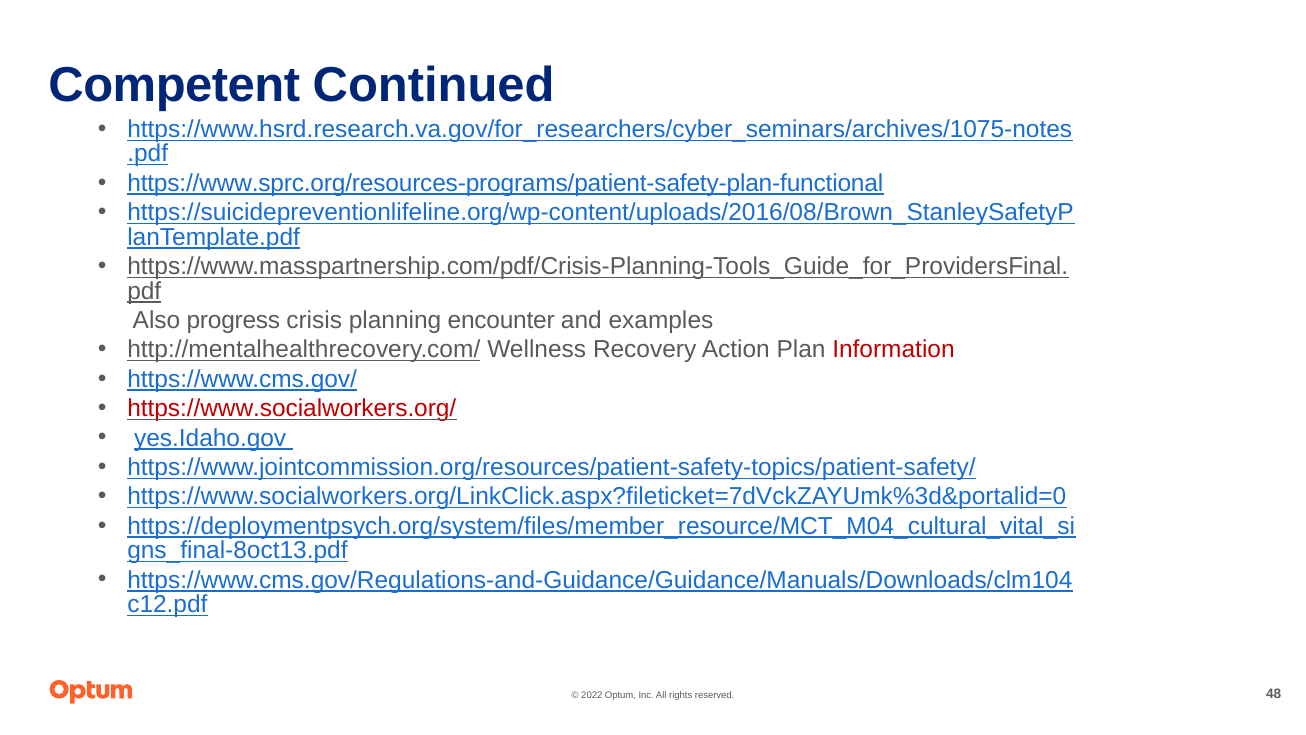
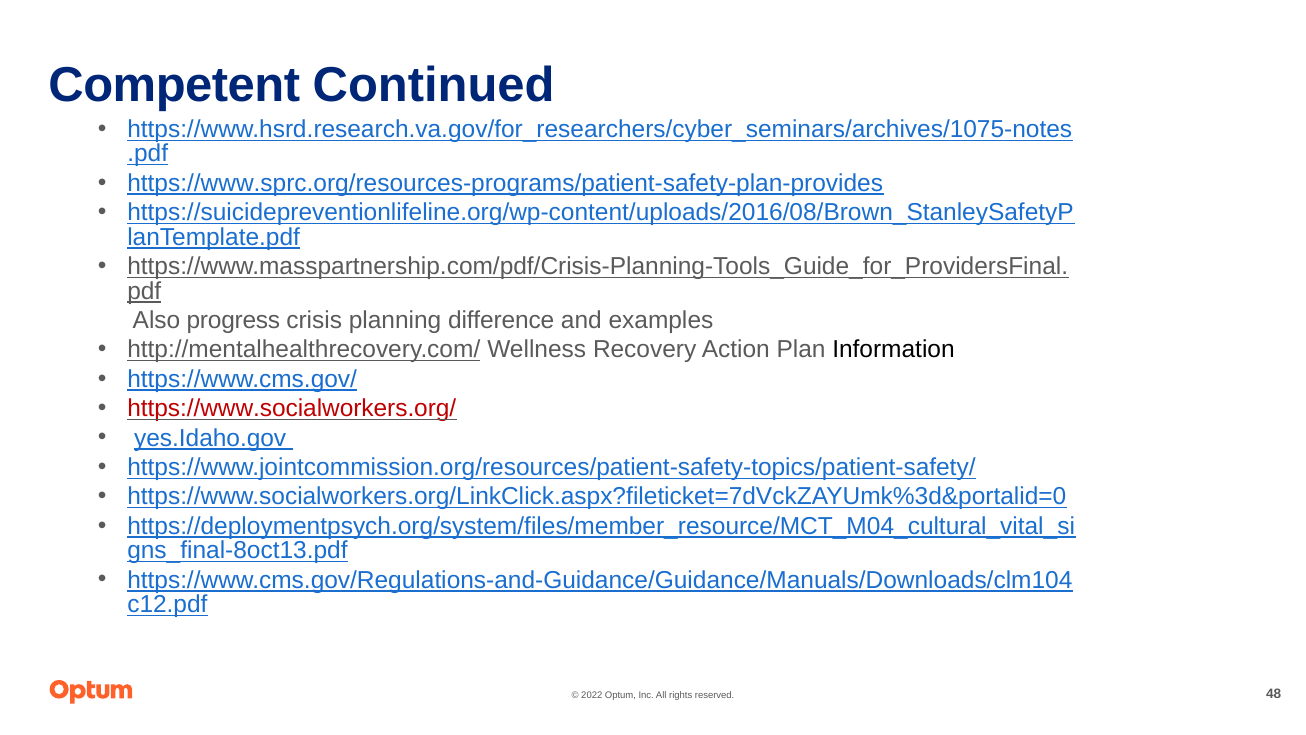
https://www.sprc.org/resources-programs/patient-safety-plan-functional: https://www.sprc.org/resources-programs/patient-safety-plan-functional -> https://www.sprc.org/resources-programs/patient-safety-plan-provides
encounter: encounter -> difference
Information colour: red -> black
